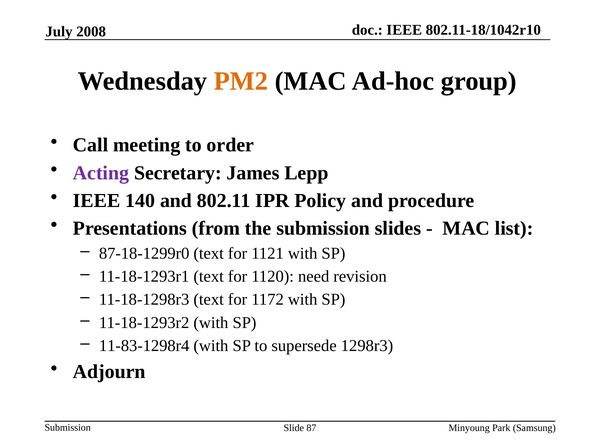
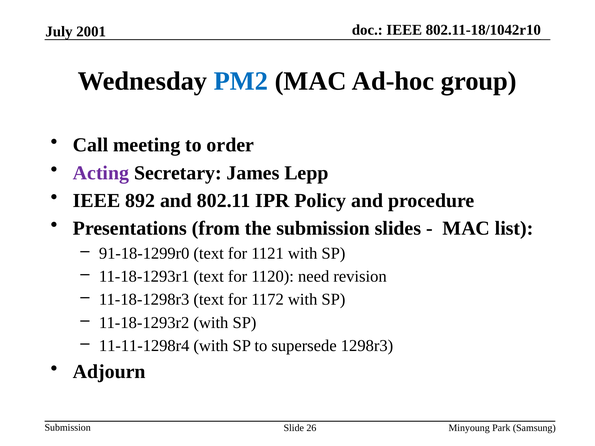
2008: 2008 -> 2001
PM2 colour: orange -> blue
140: 140 -> 892
87-18-1299r0: 87-18-1299r0 -> 91-18-1299r0
11-83-1298r4: 11-83-1298r4 -> 11-11-1298r4
87: 87 -> 26
